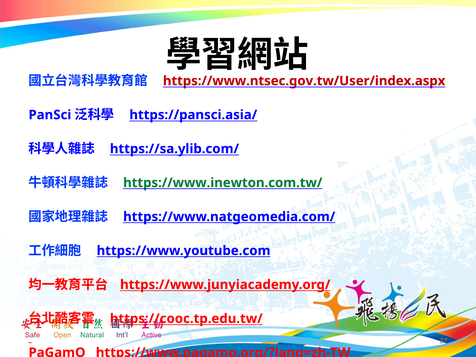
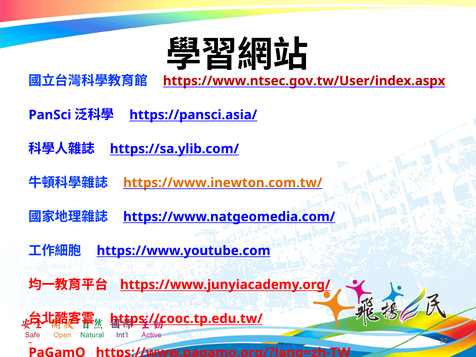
https://www.inewton.com.tw/ colour: green -> orange
